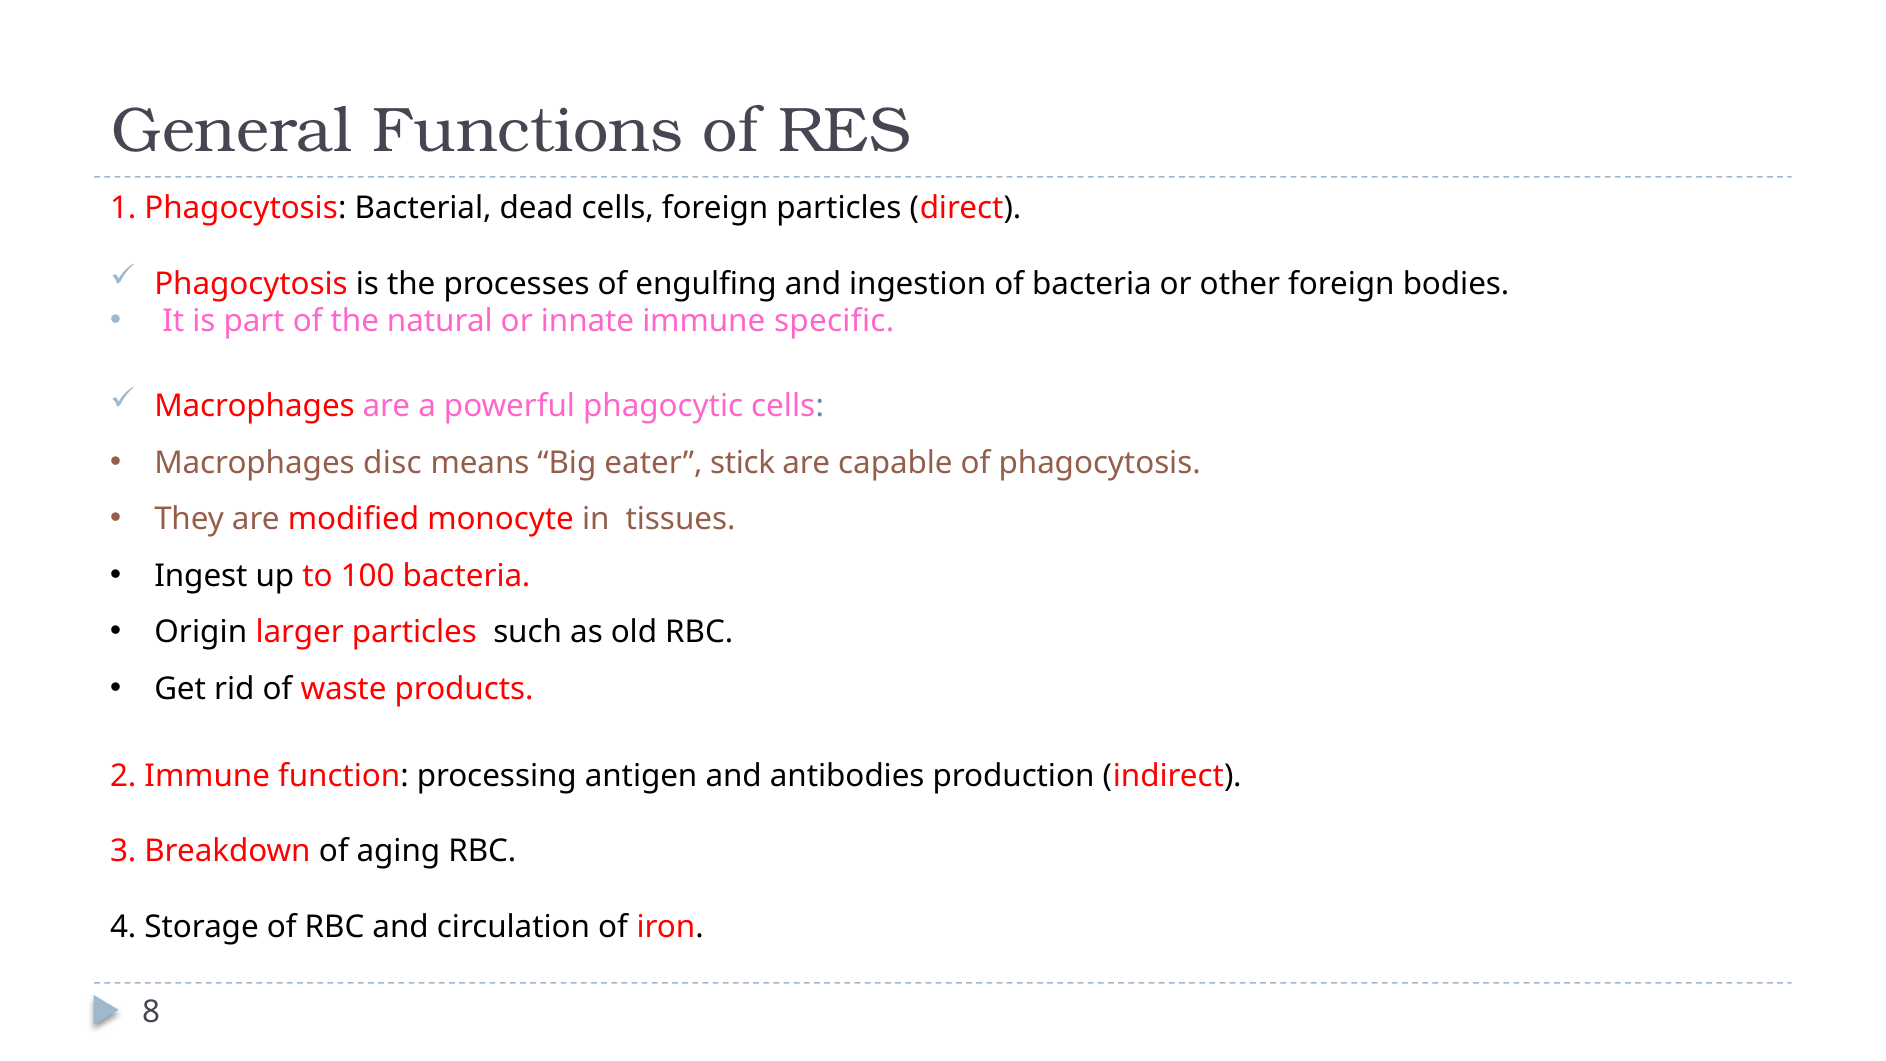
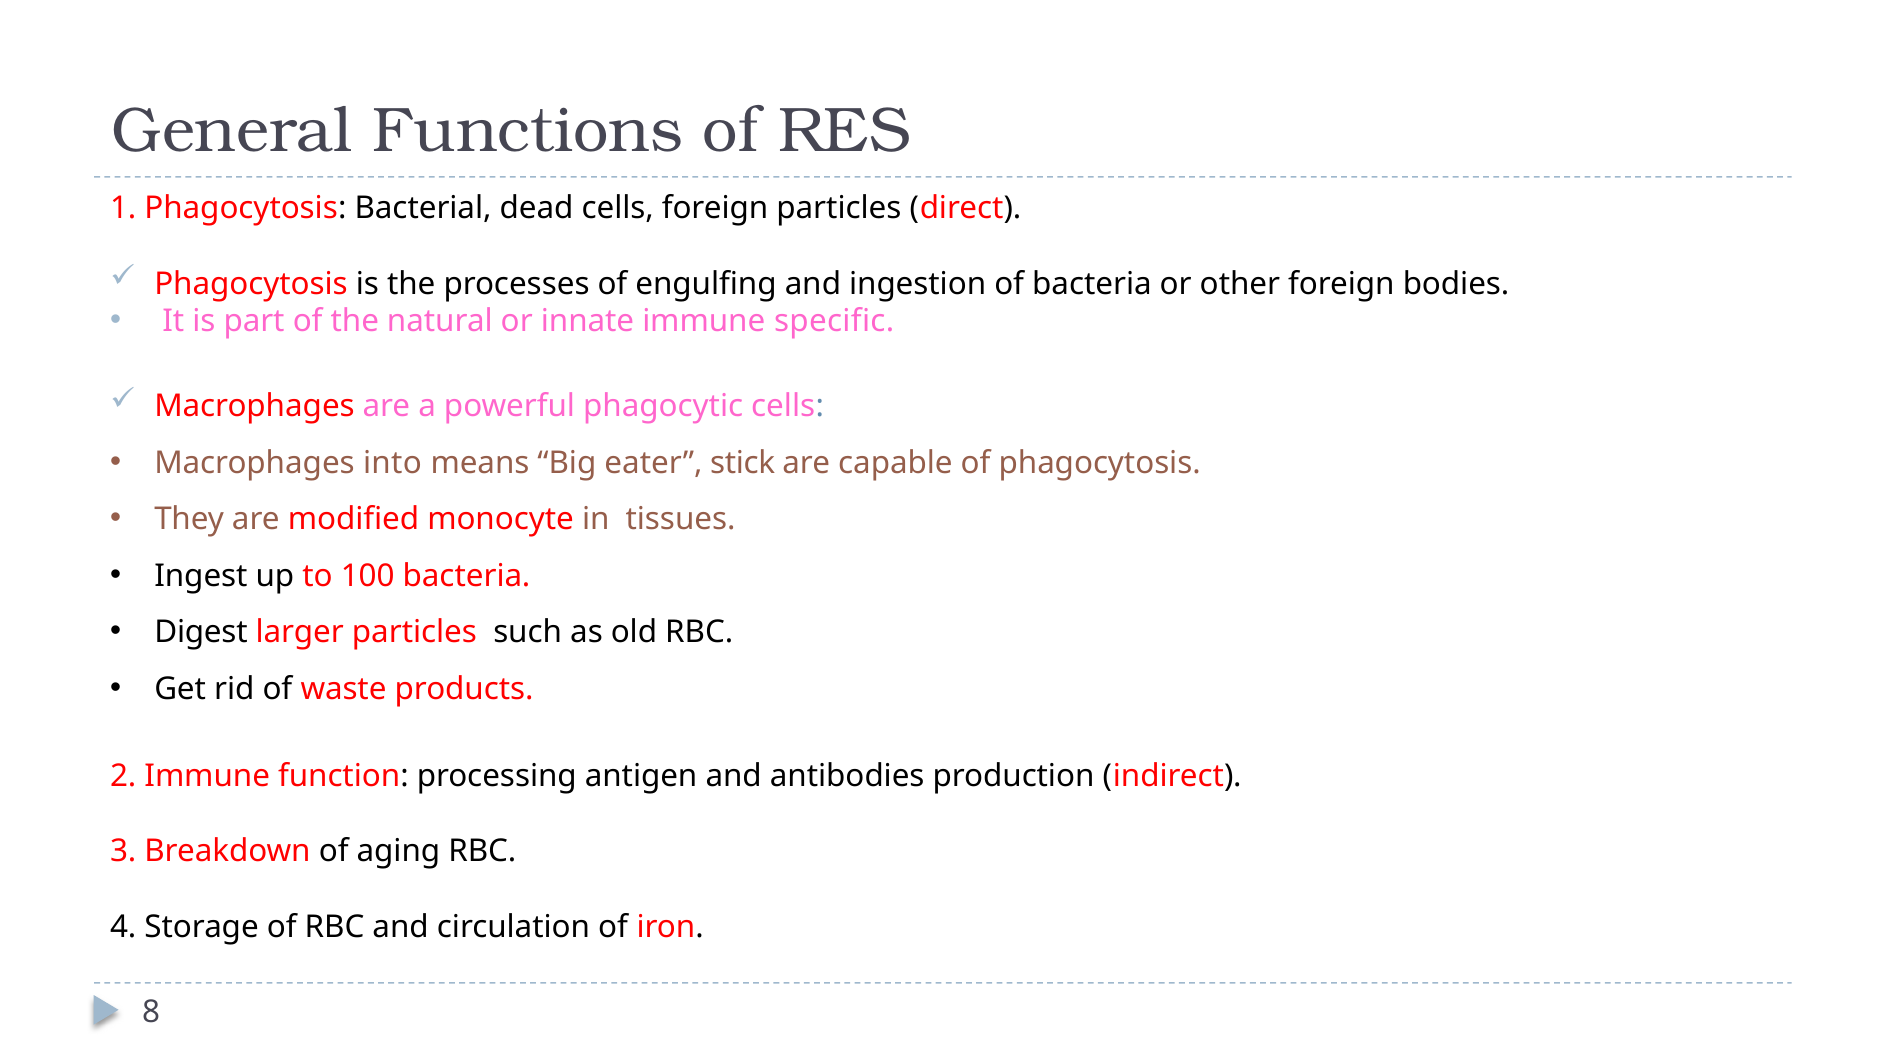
disc: disc -> into
Origin: Origin -> Digest
